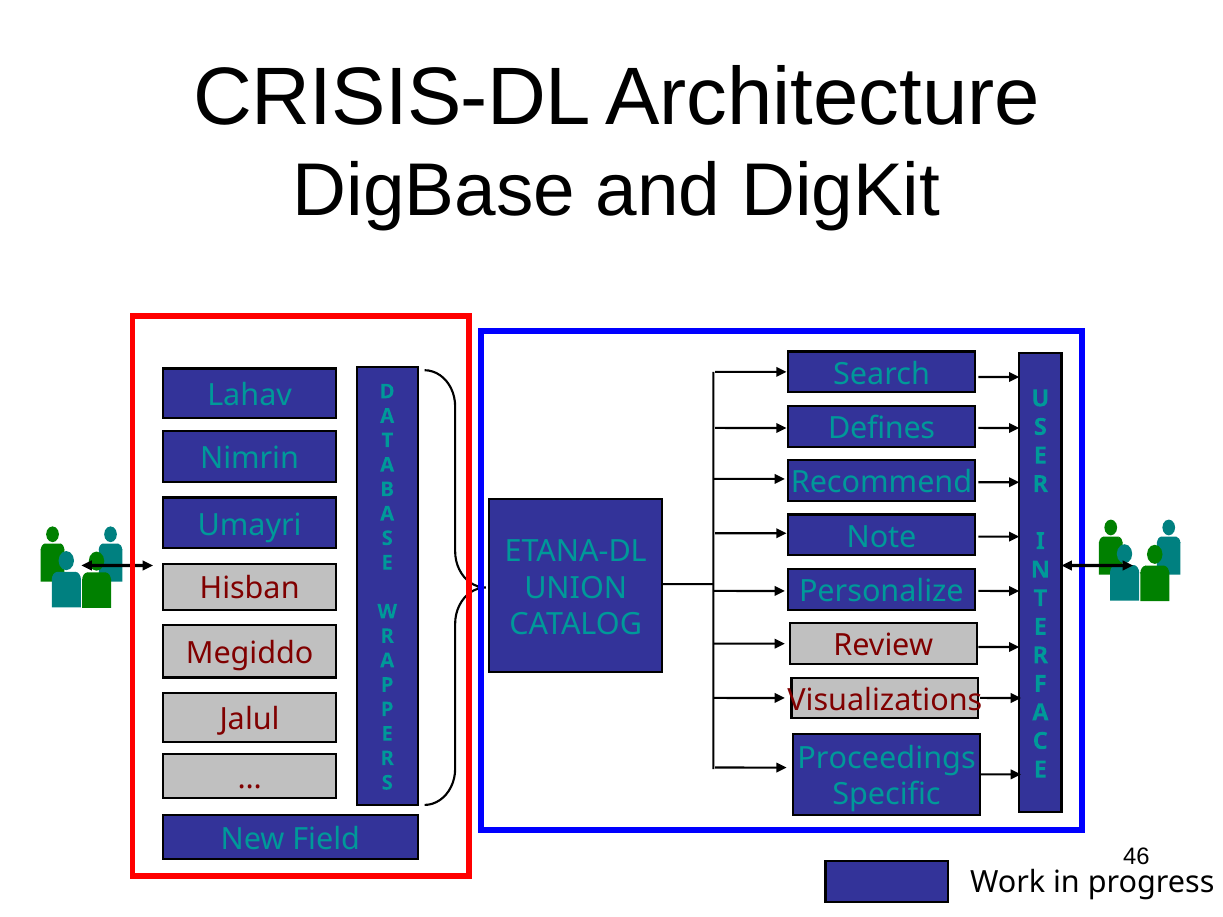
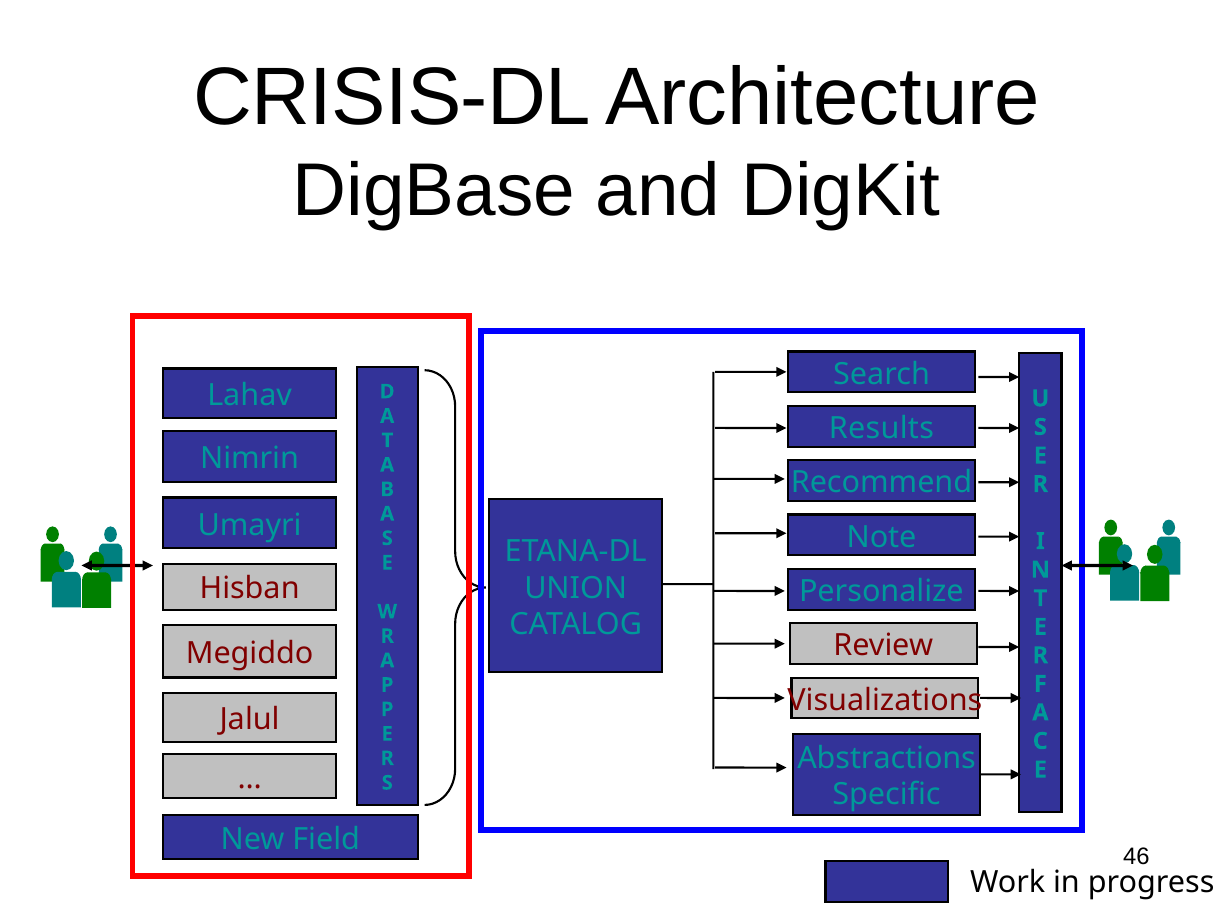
Defines: Defines -> Results
Proceedings: Proceedings -> Abstractions
